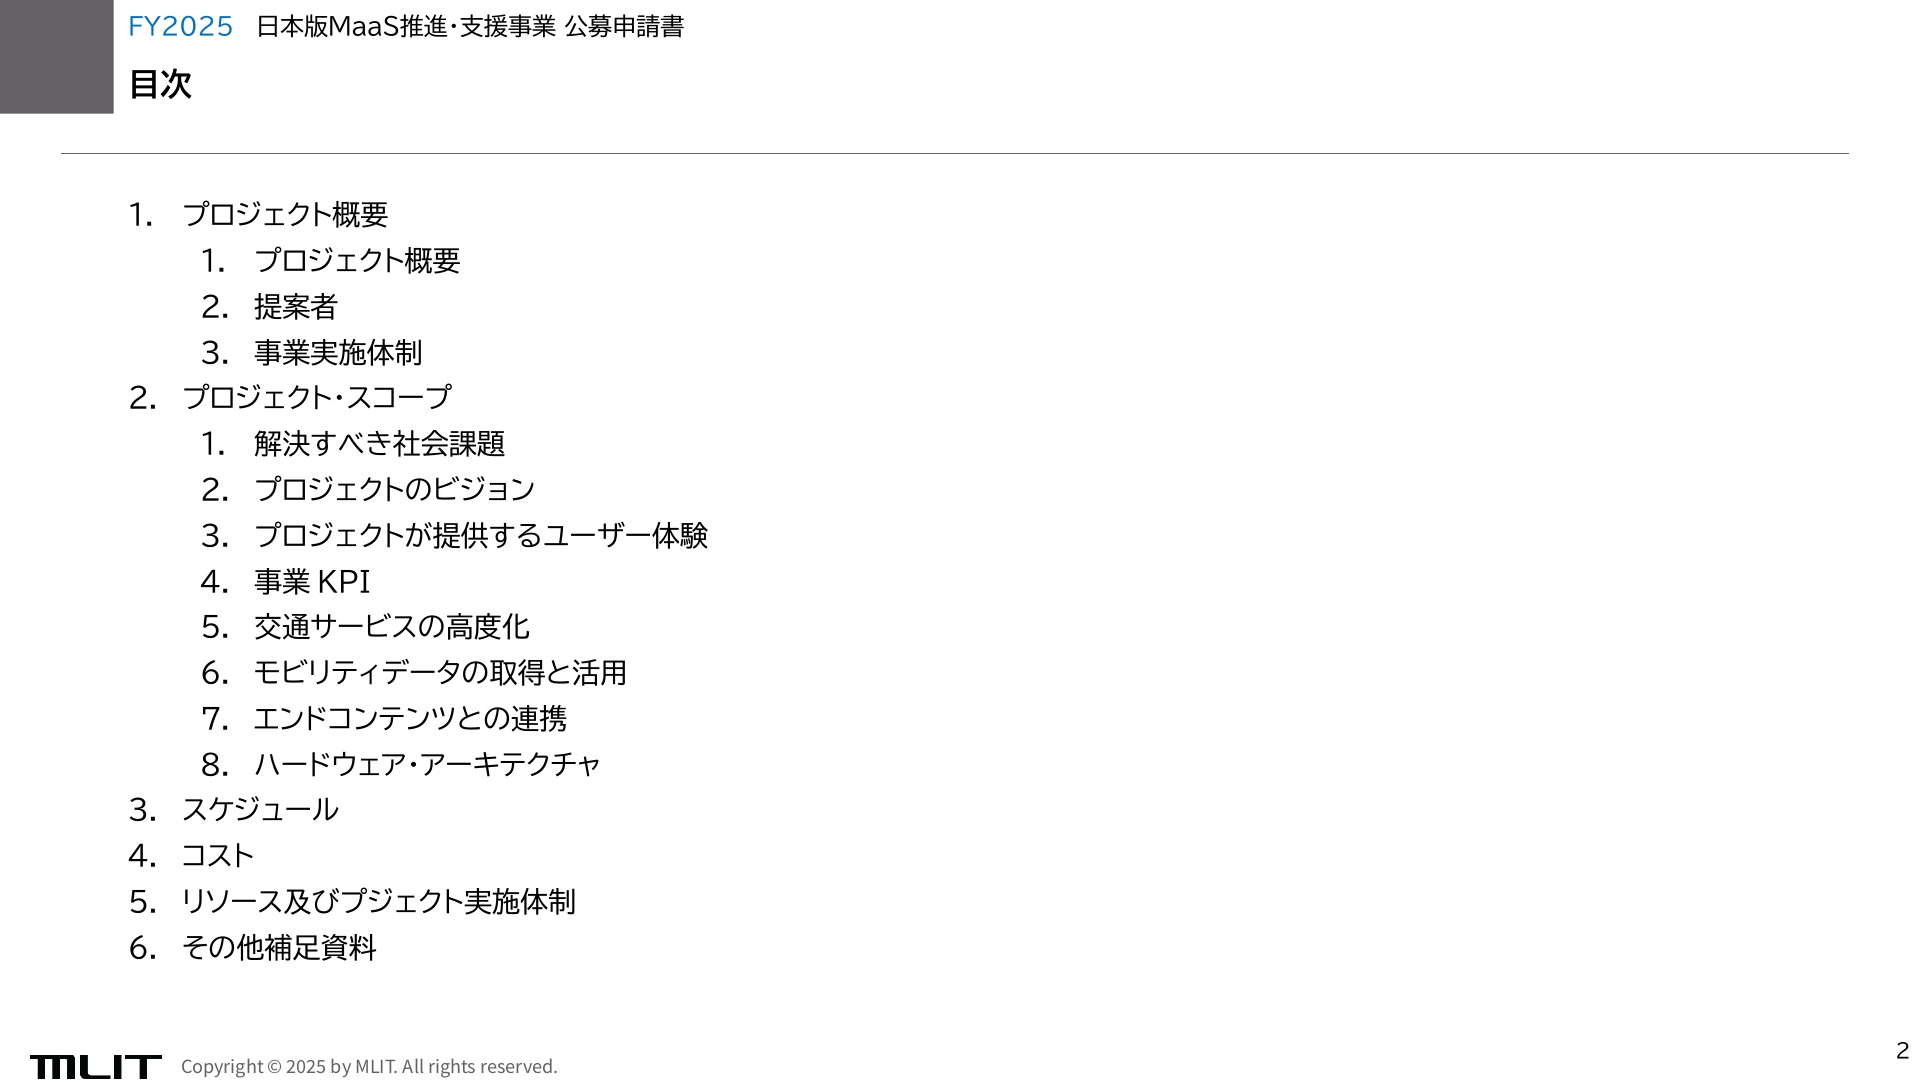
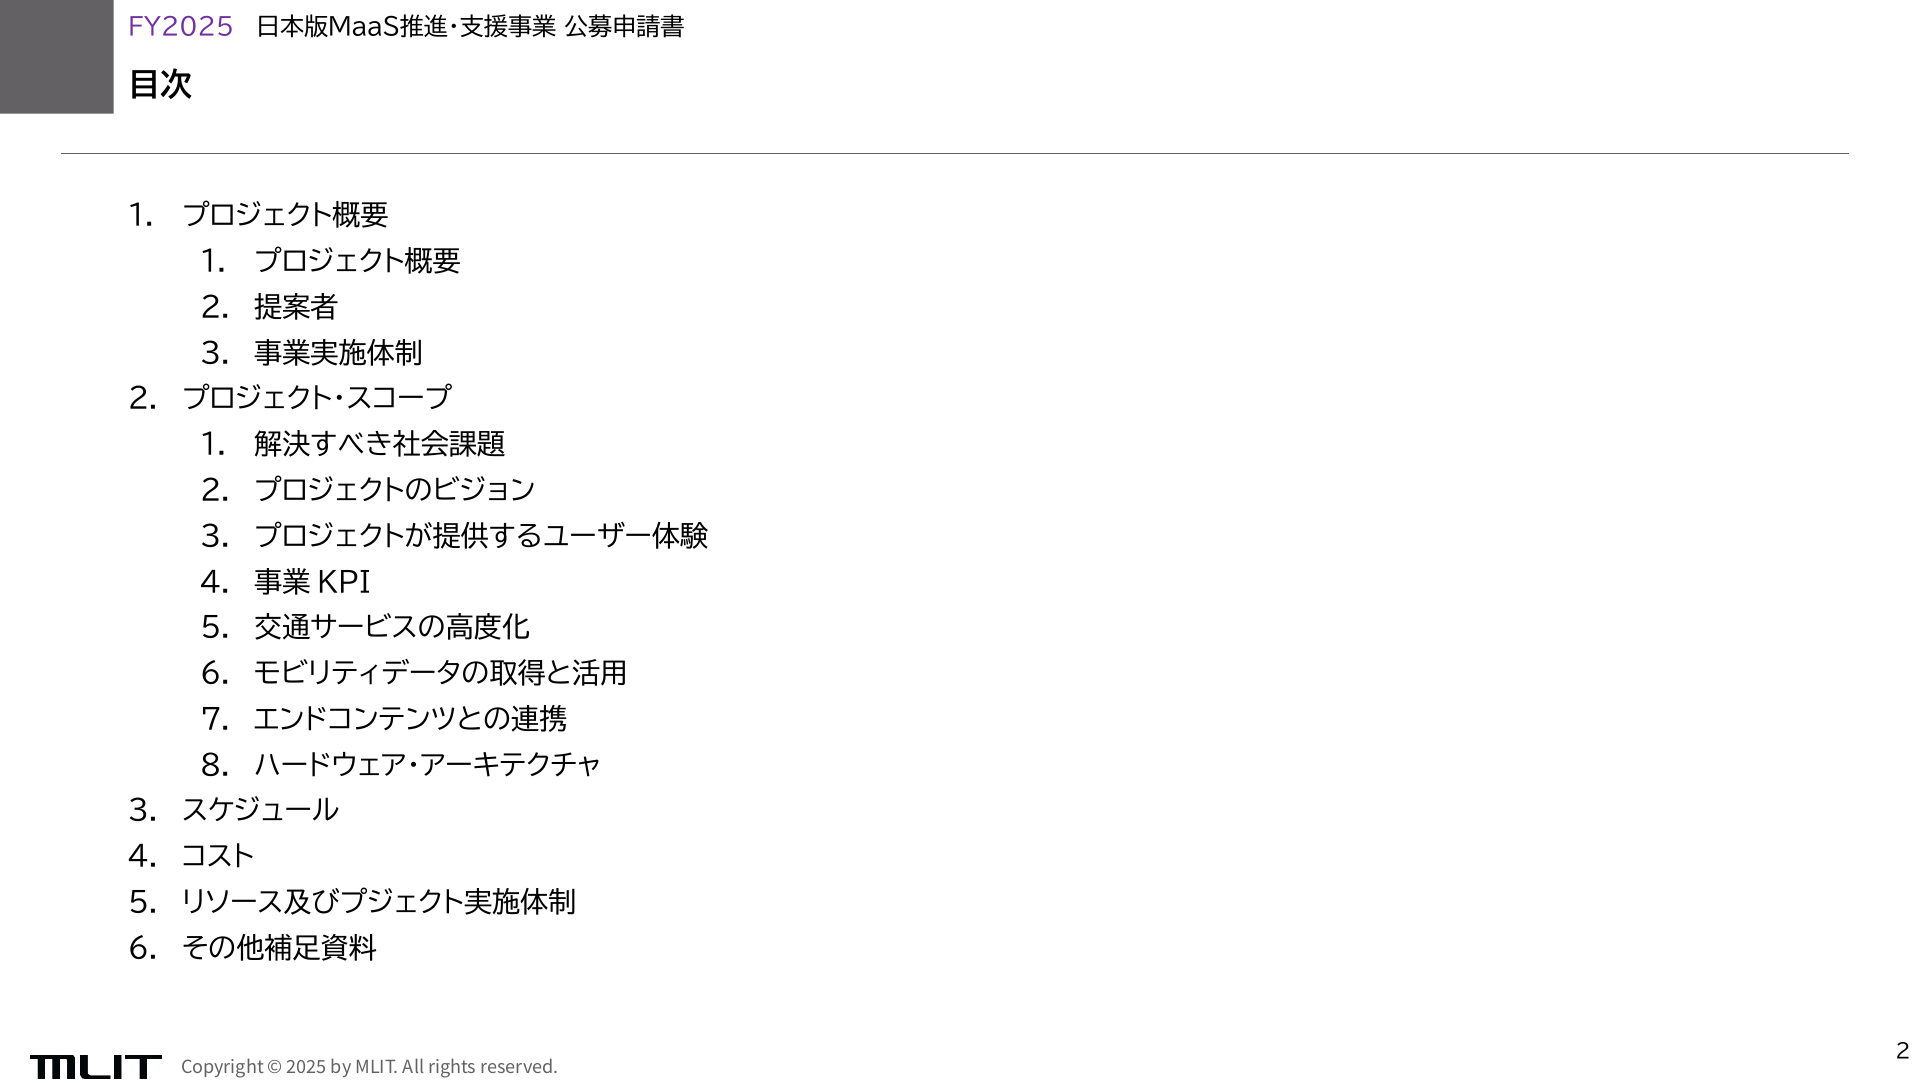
FY2025 colour: blue -> purple
